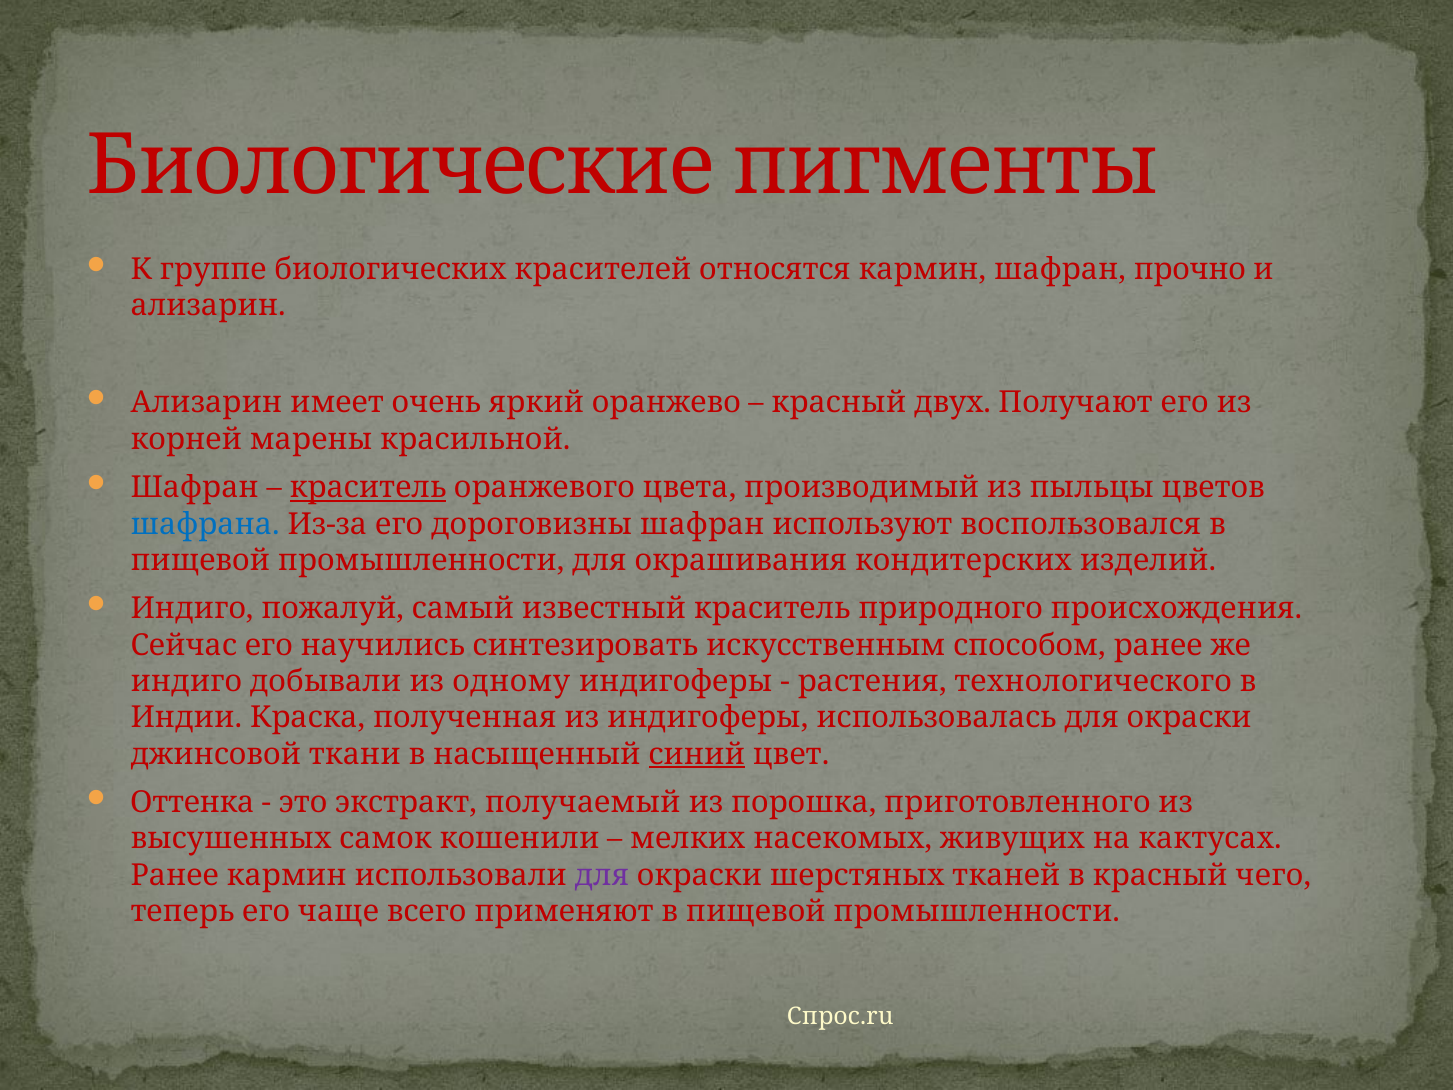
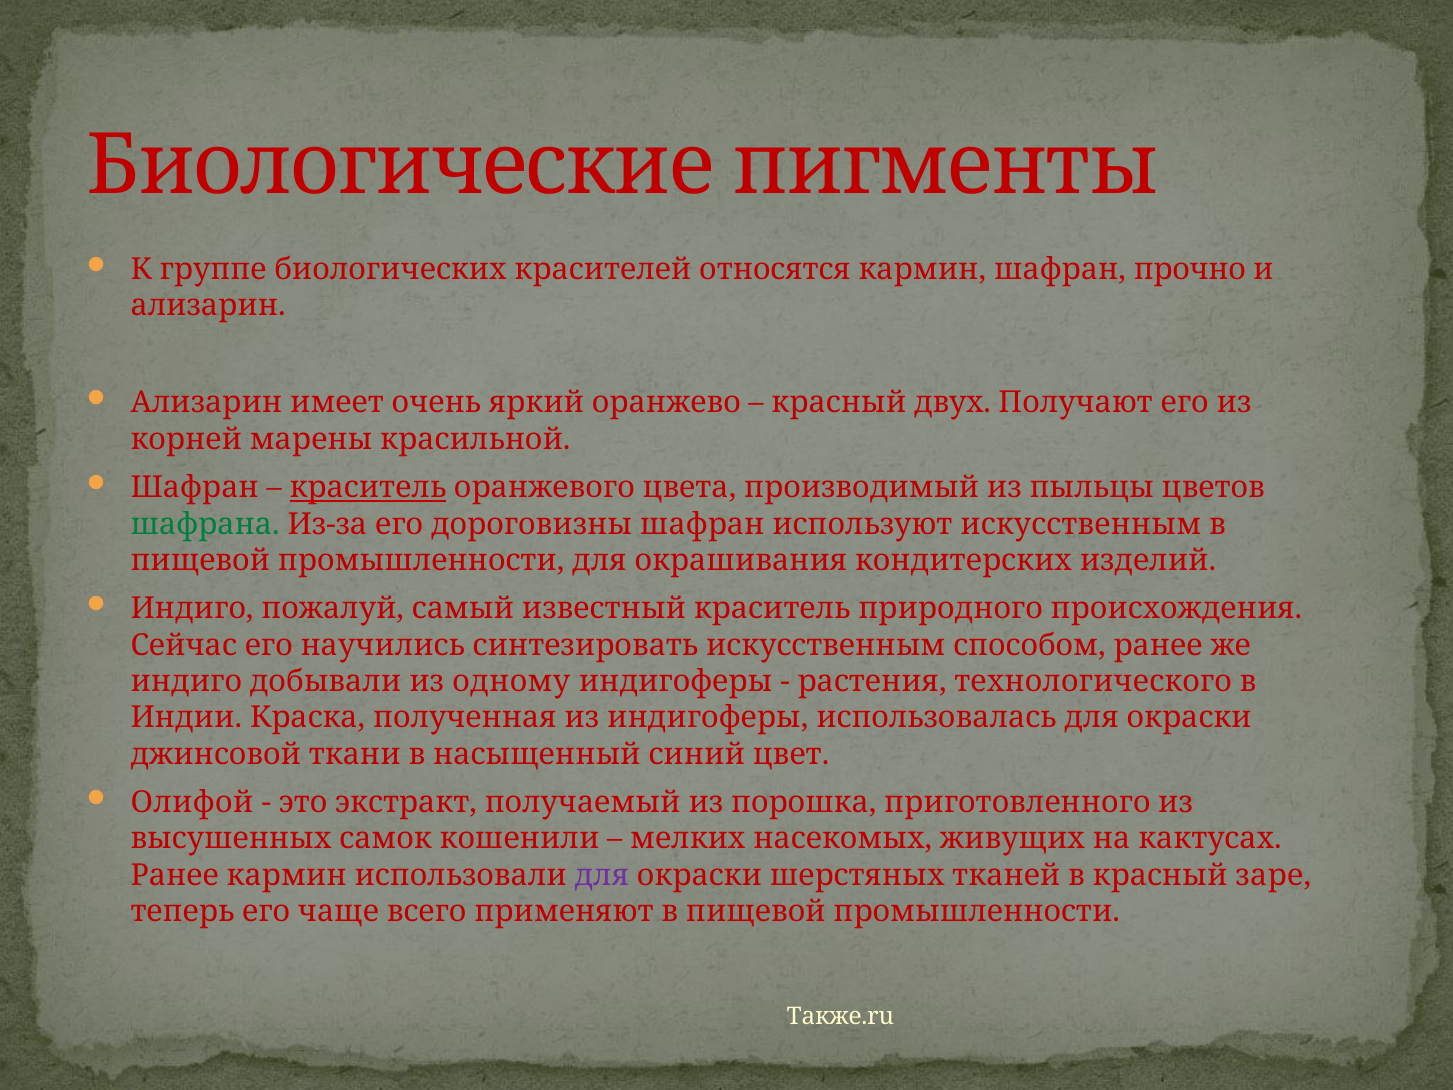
шафрана colour: blue -> green
используют воспользовался: воспользовался -> искусственным
синий underline: present -> none
Оттенка: Оттенка -> Олифой
чего: чего -> заре
Спрос.ru: Спрос.ru -> Также.ru
